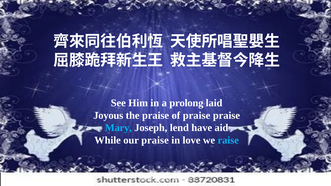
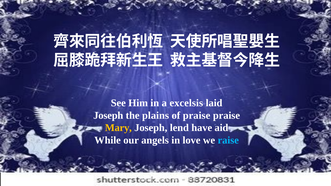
prolong: prolong -> excelsis
Joyous at (108, 116): Joyous -> Joseph
the praise: praise -> plains
Mary colour: light blue -> yellow
our praise: praise -> angels
